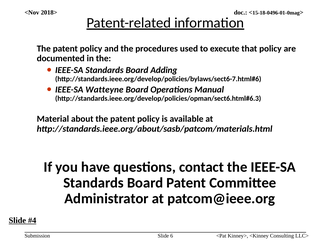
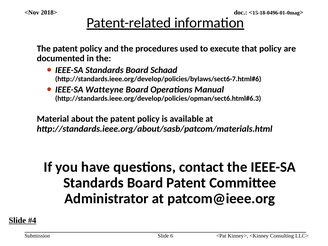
Adding: Adding -> Schaad
